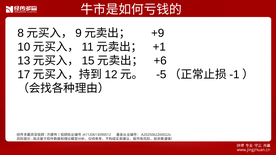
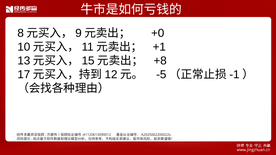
+9: +9 -> +0
+6: +6 -> +8
